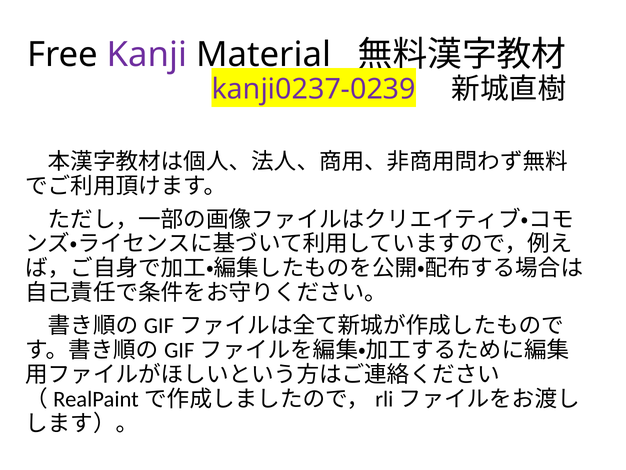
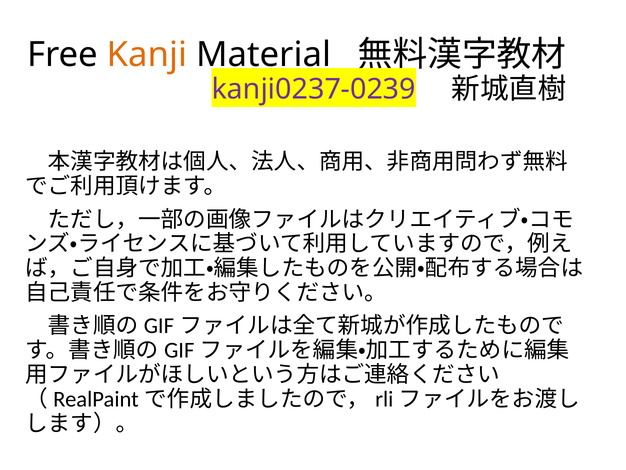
Kanji colour: purple -> orange
